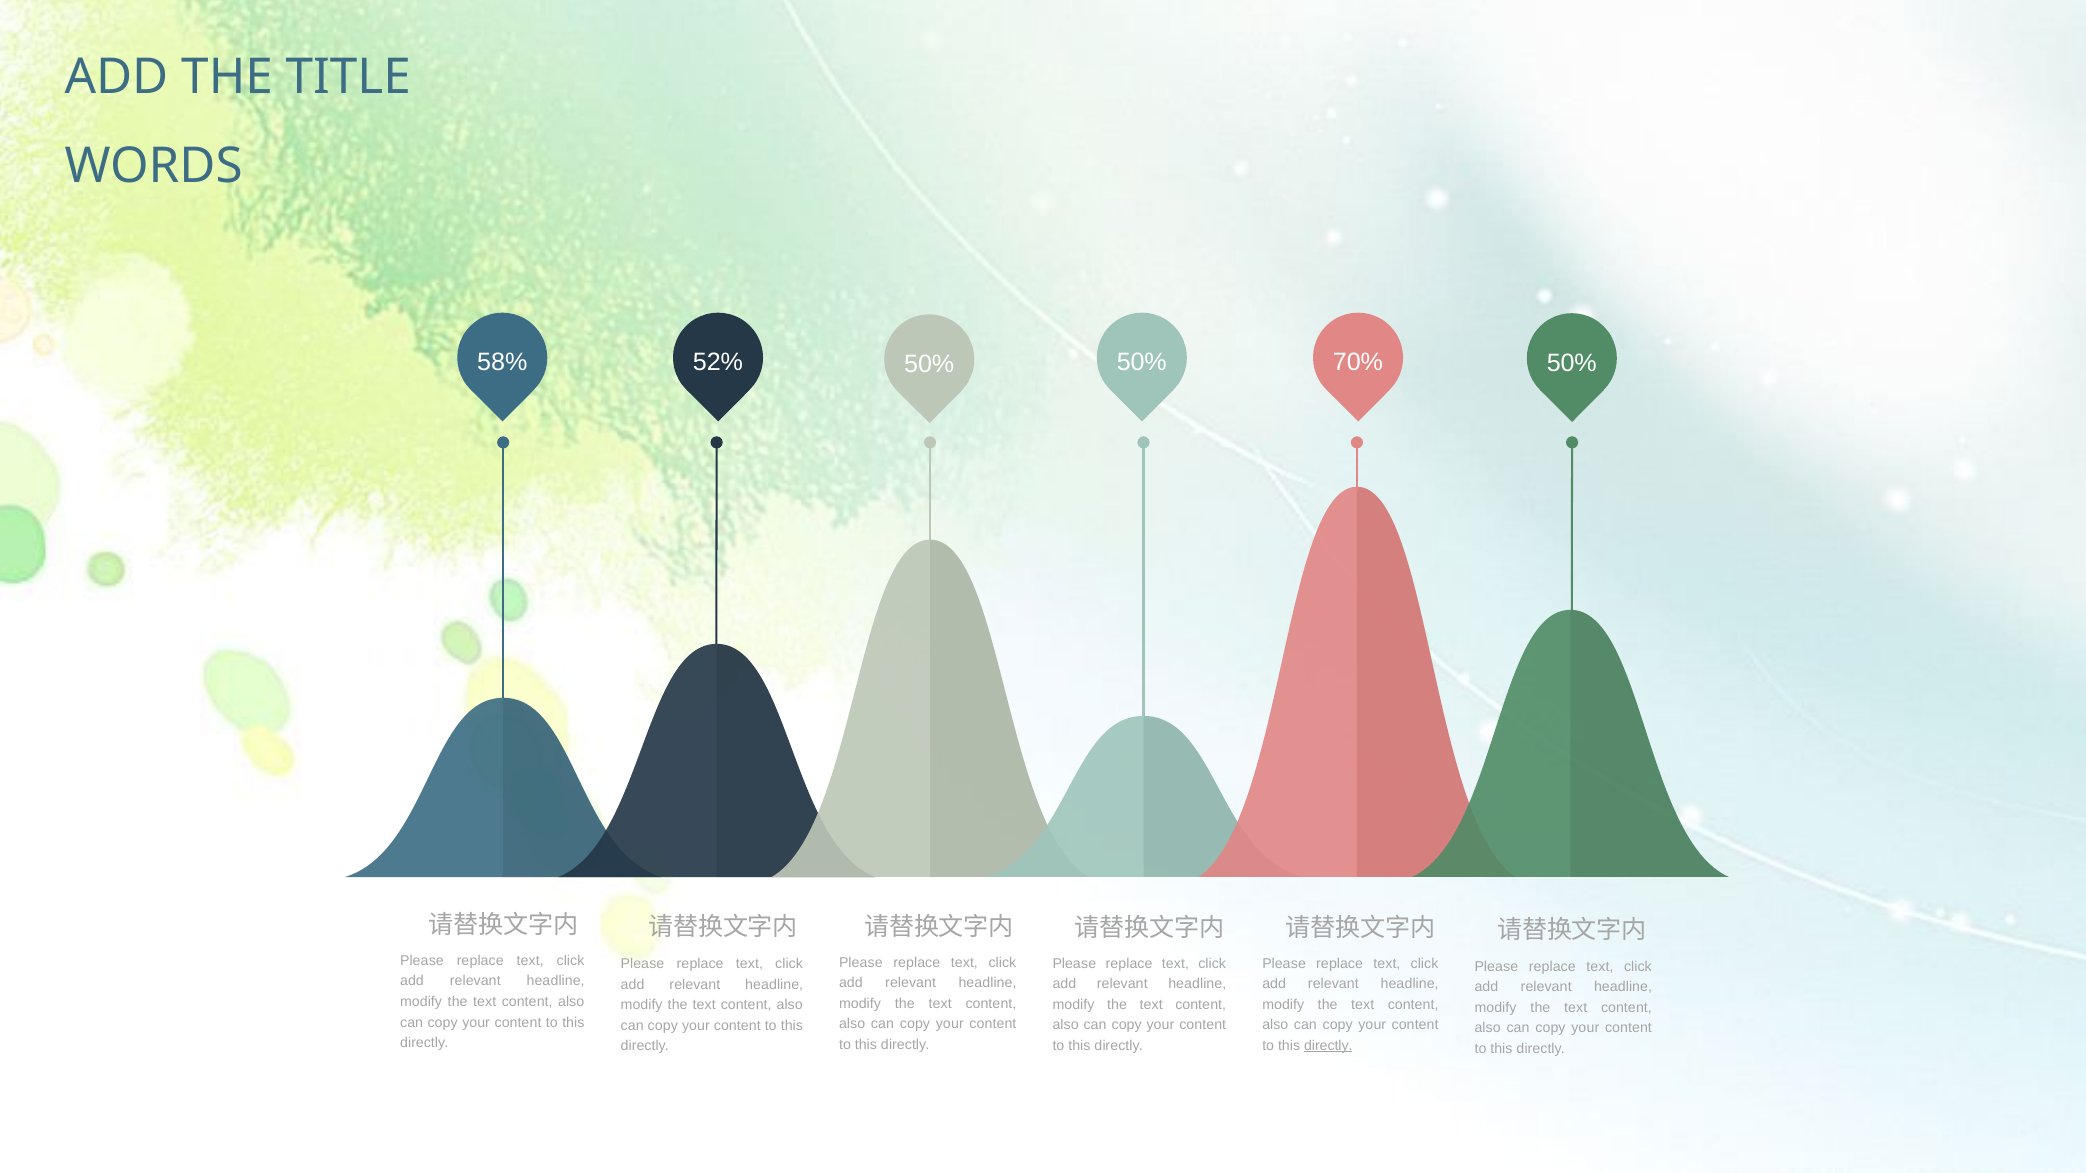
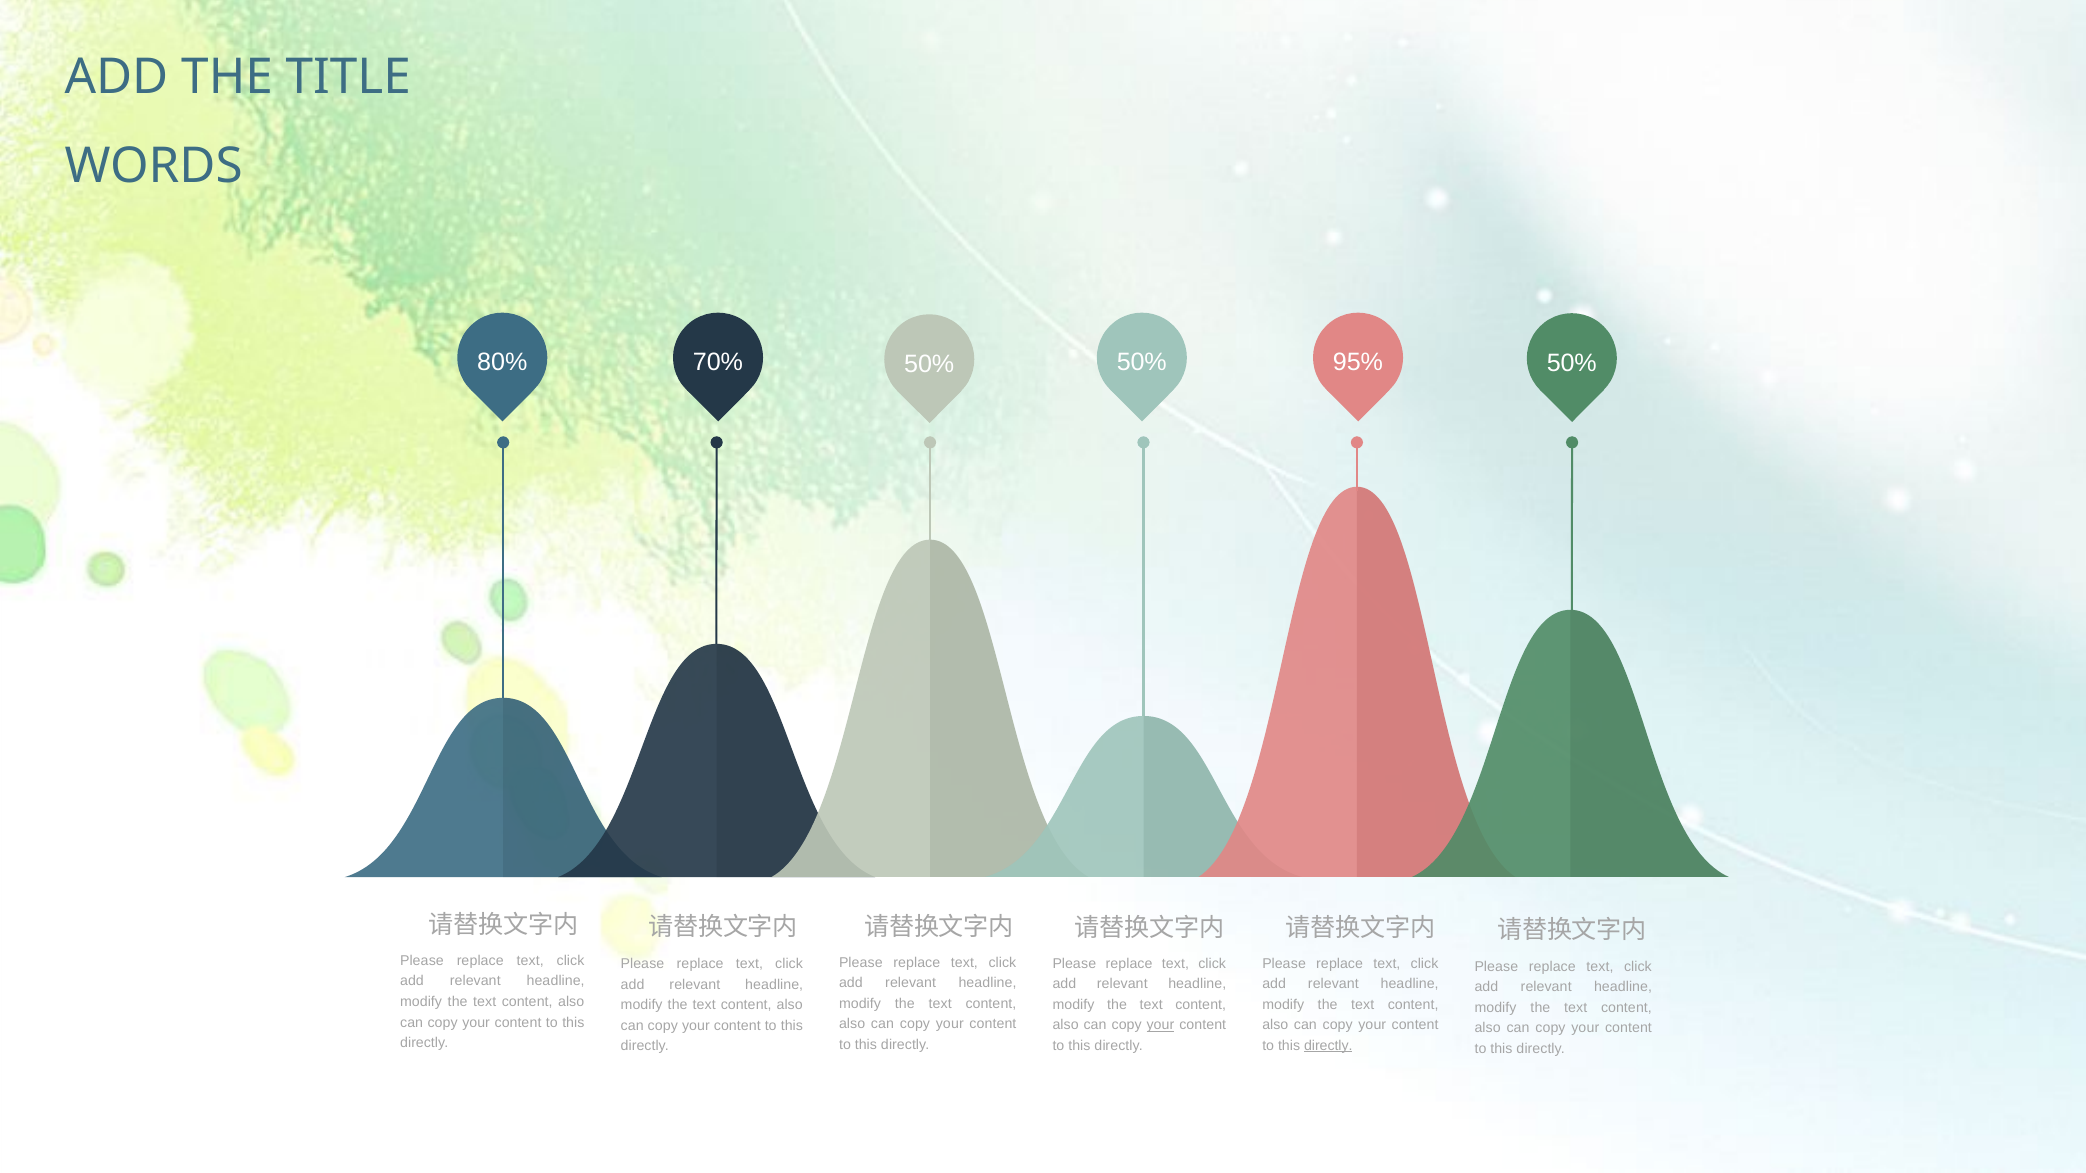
58%: 58% -> 80%
52%: 52% -> 70%
70%: 70% -> 95%
your at (1160, 1025) underline: none -> present
